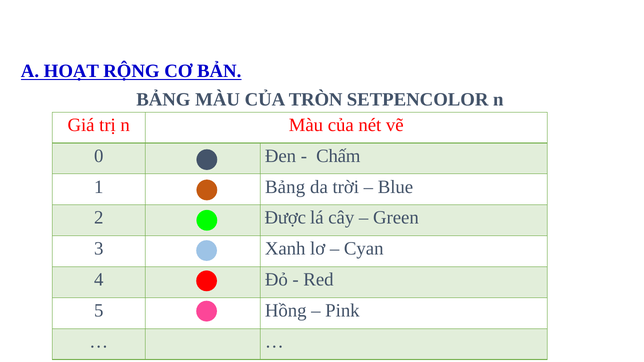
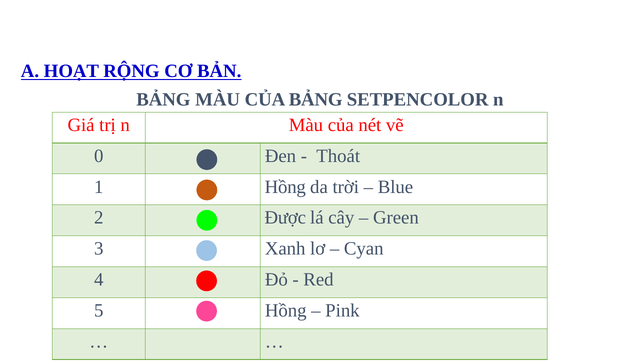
CỦA TRÒN: TRÒN -> BẢNG
Chấm: Chấm -> Thoát
1 Bảng: Bảng -> Hồng
